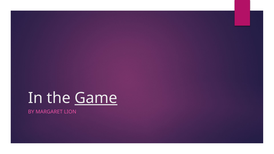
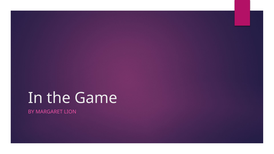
Game underline: present -> none
